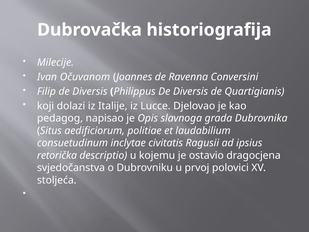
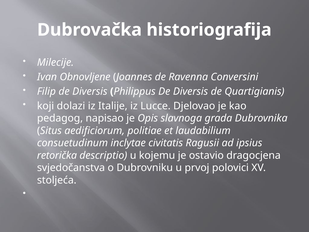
Očuvanom: Očuvanom -> Obnovljene
